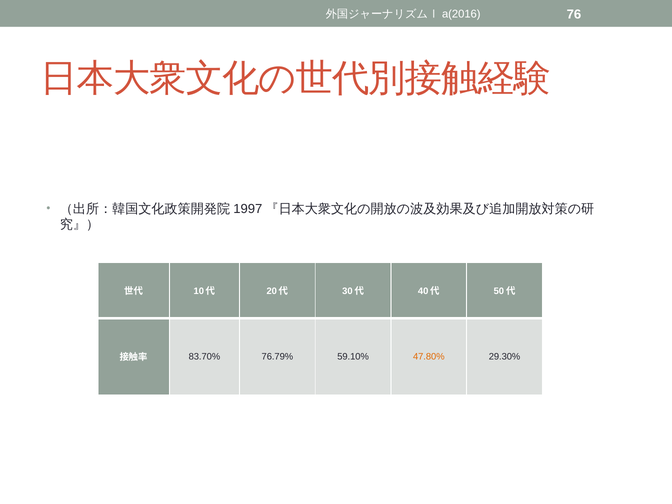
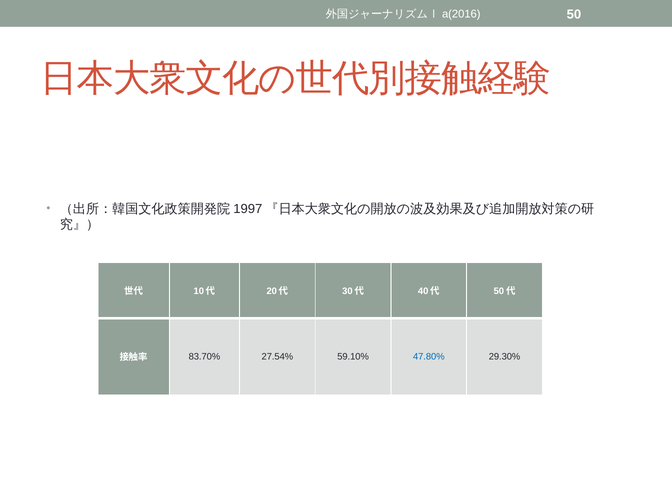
76: 76 -> 50
76.79%: 76.79% -> 27.54%
47.80% colour: orange -> blue
